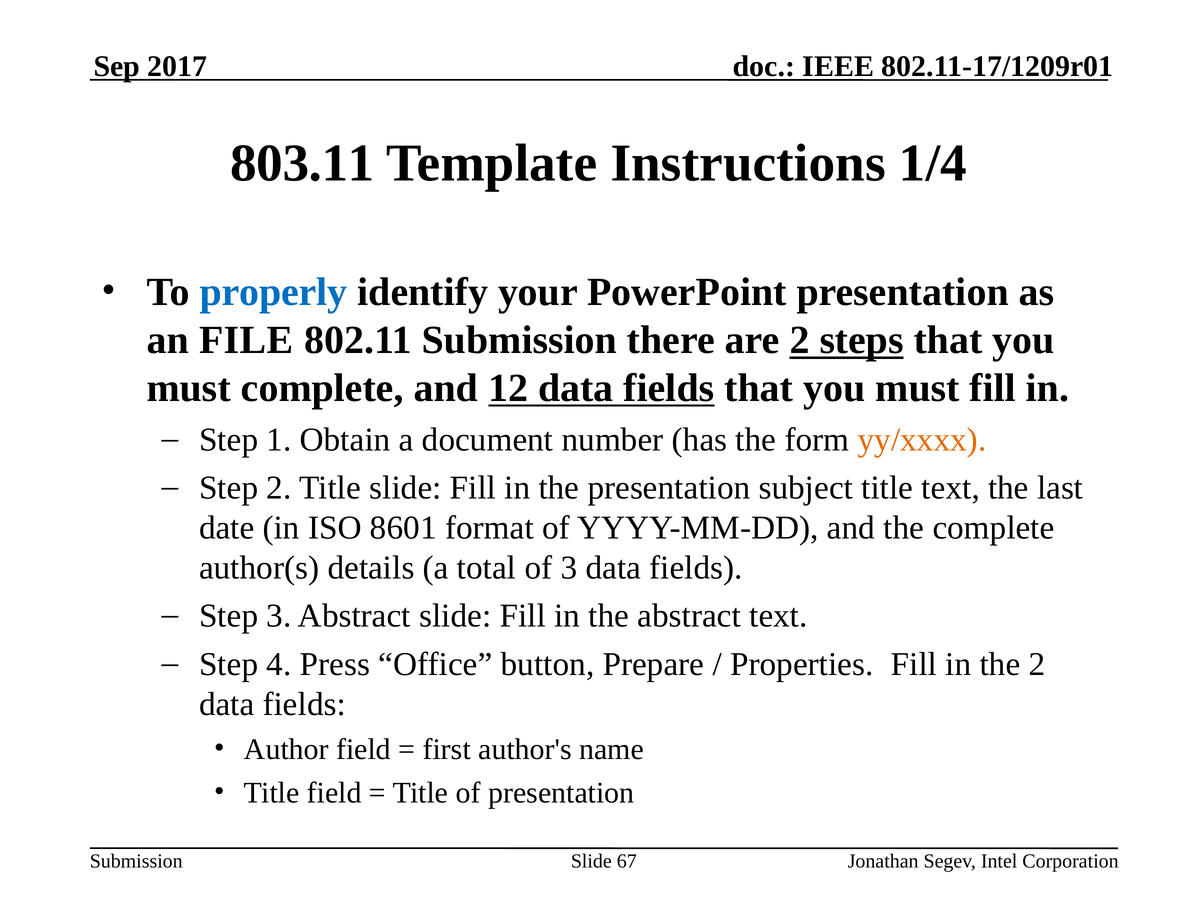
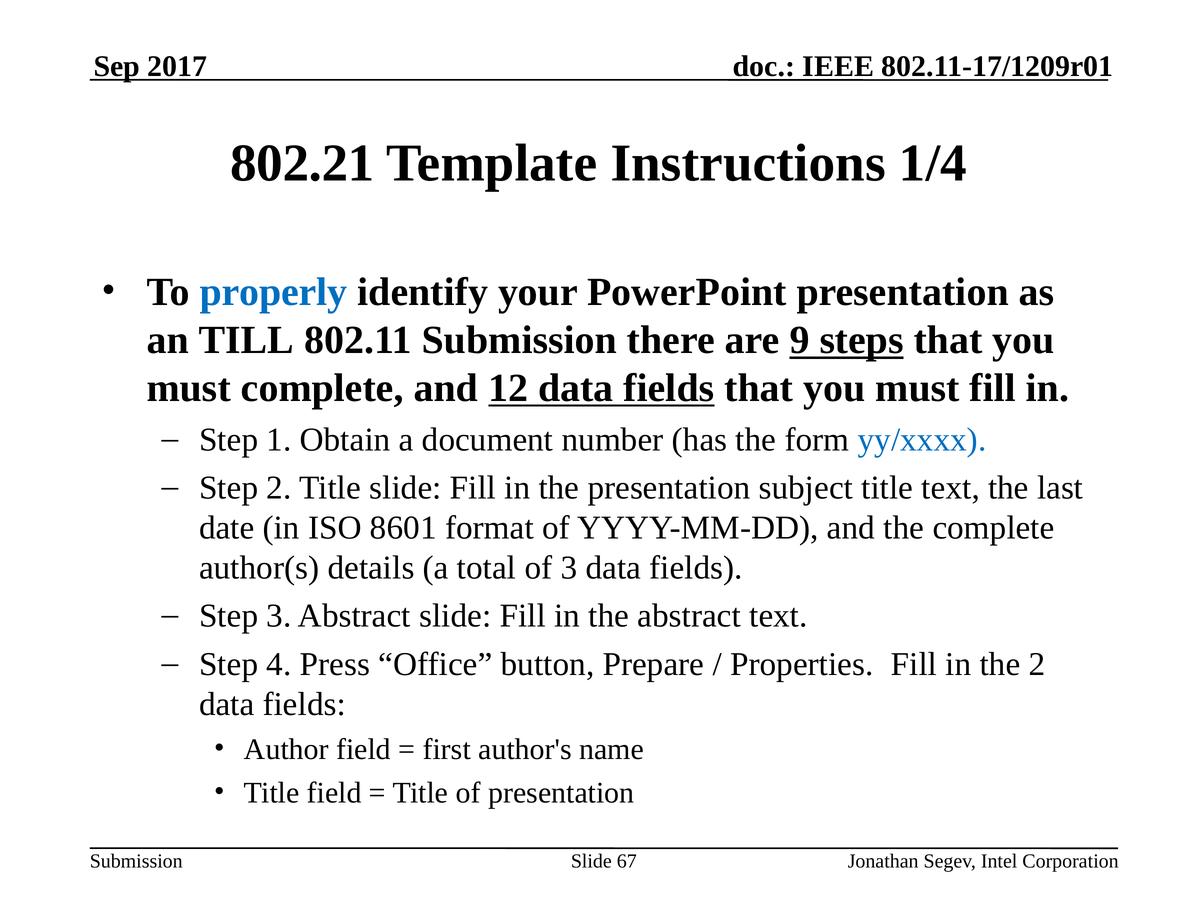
803.11: 803.11 -> 802.21
FILE: FILE -> TILL
are 2: 2 -> 9
yy/xxxx colour: orange -> blue
